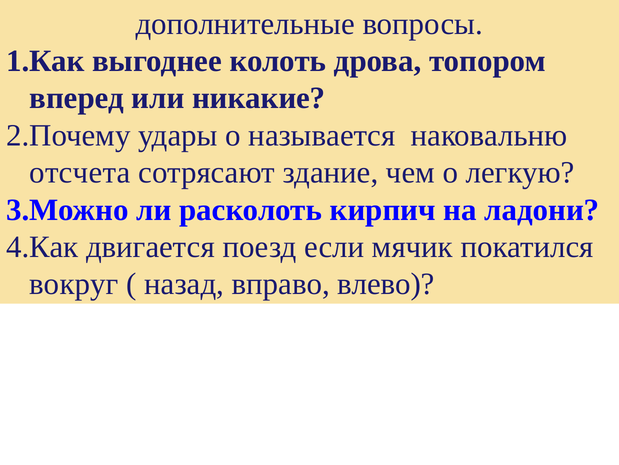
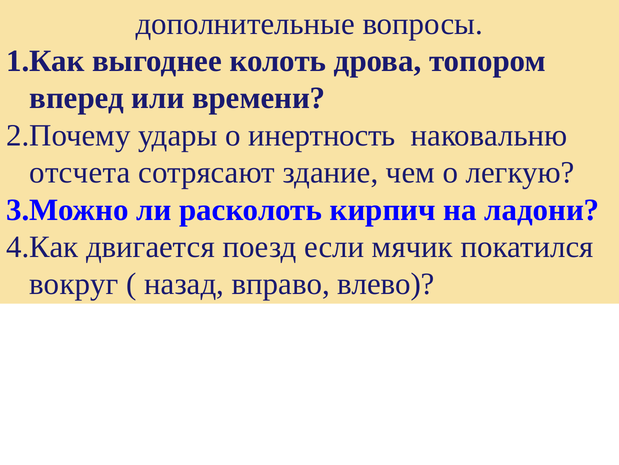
никакие: никакие -> времени
называется: называется -> инертность
